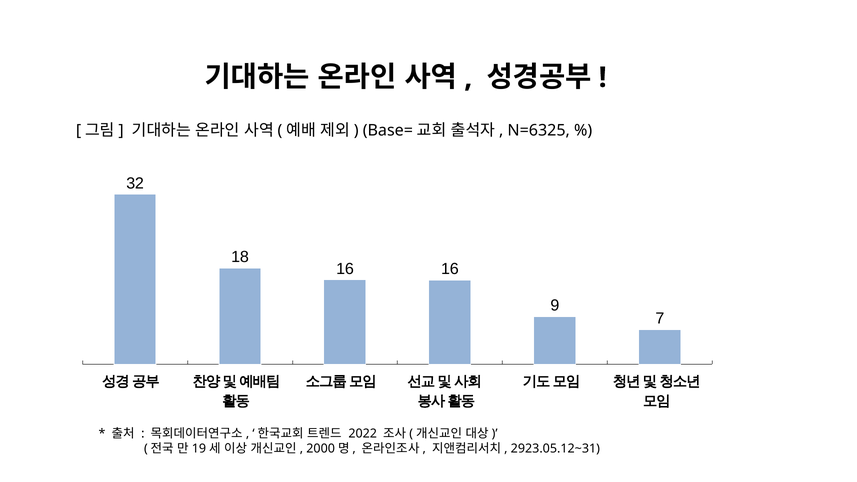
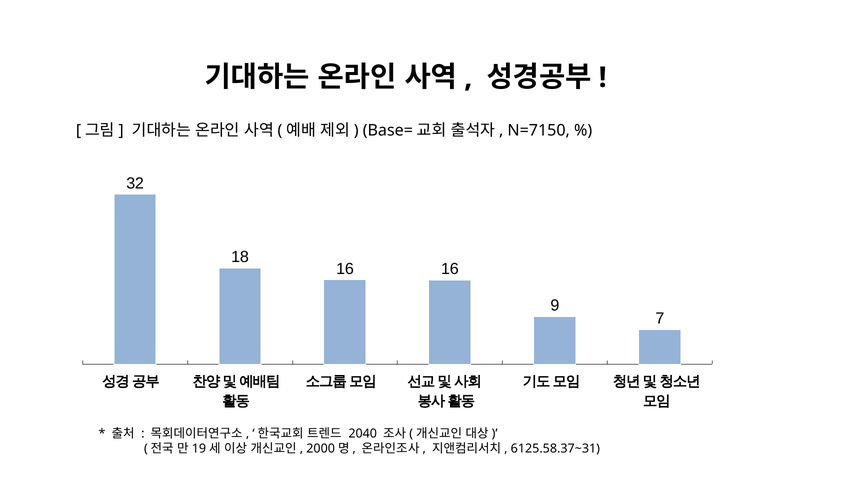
N=6325: N=6325 -> N=7150
2022: 2022 -> 2040
2923.05.12~31: 2923.05.12~31 -> 6125.58.37~31
